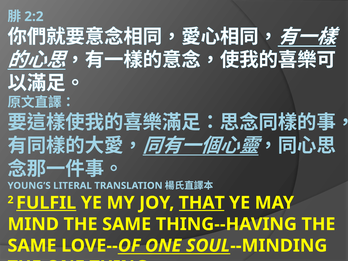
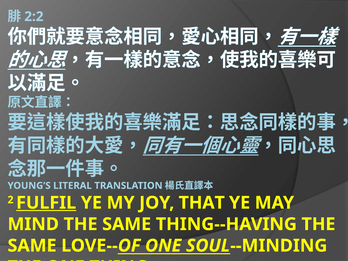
THAT underline: present -> none
